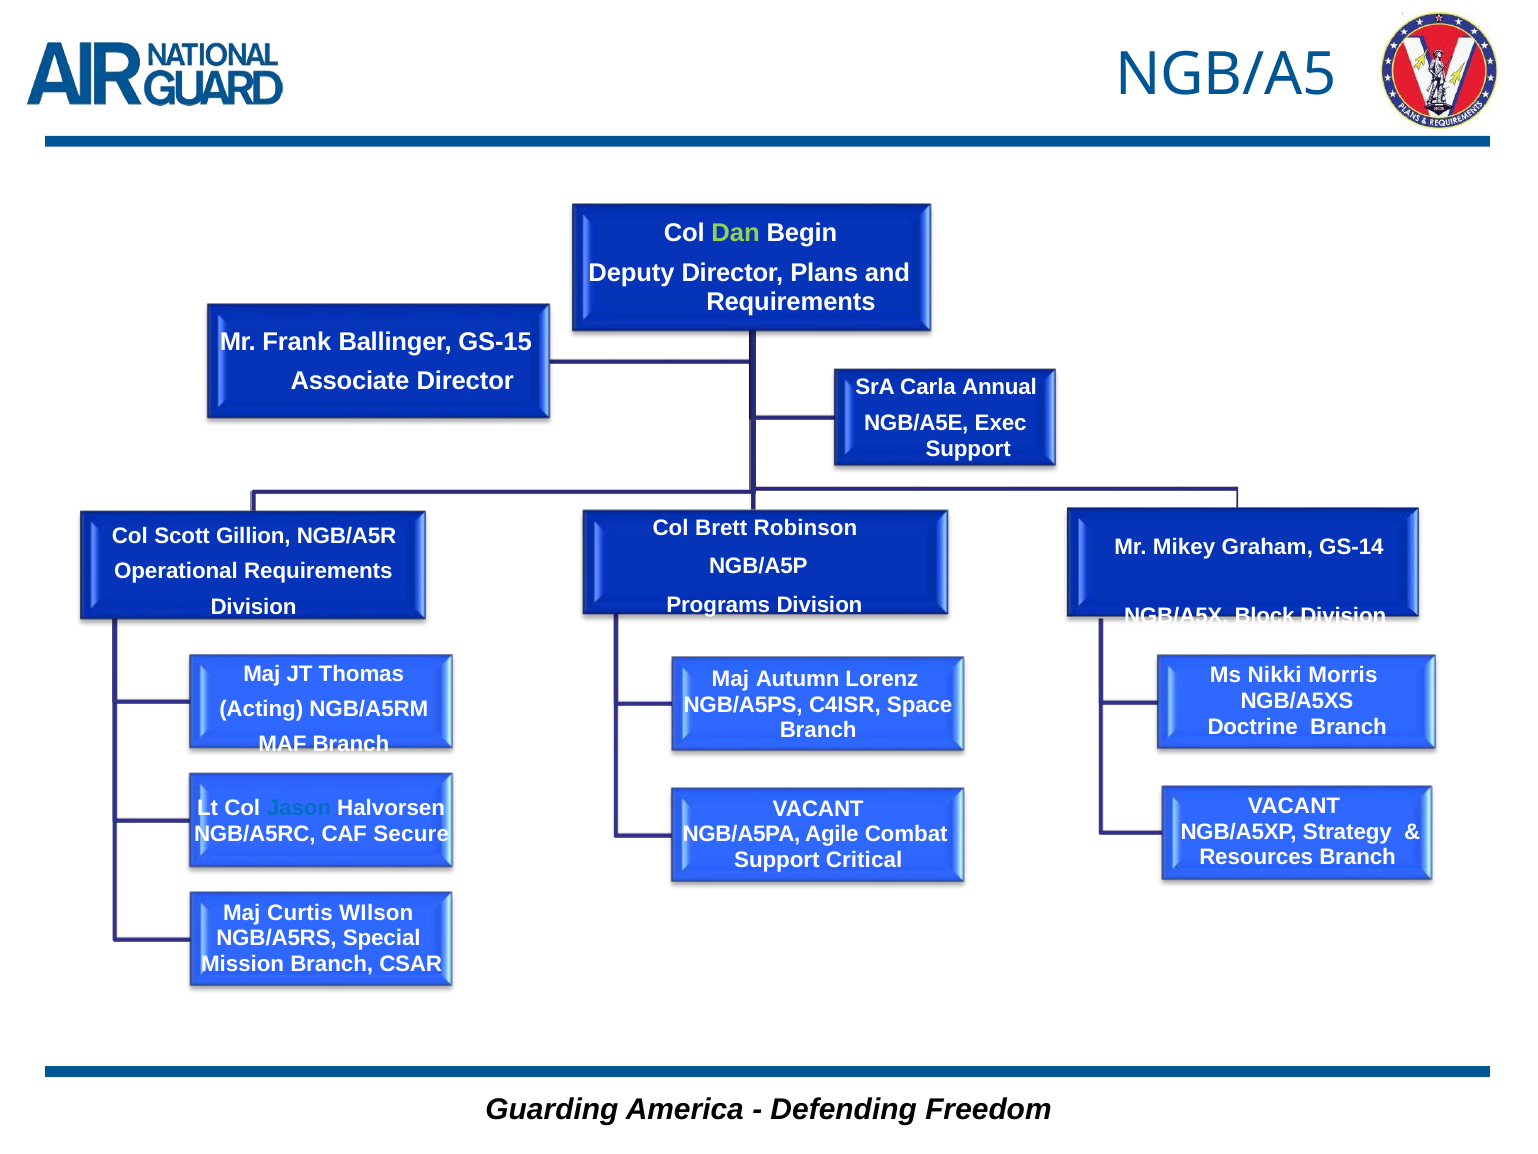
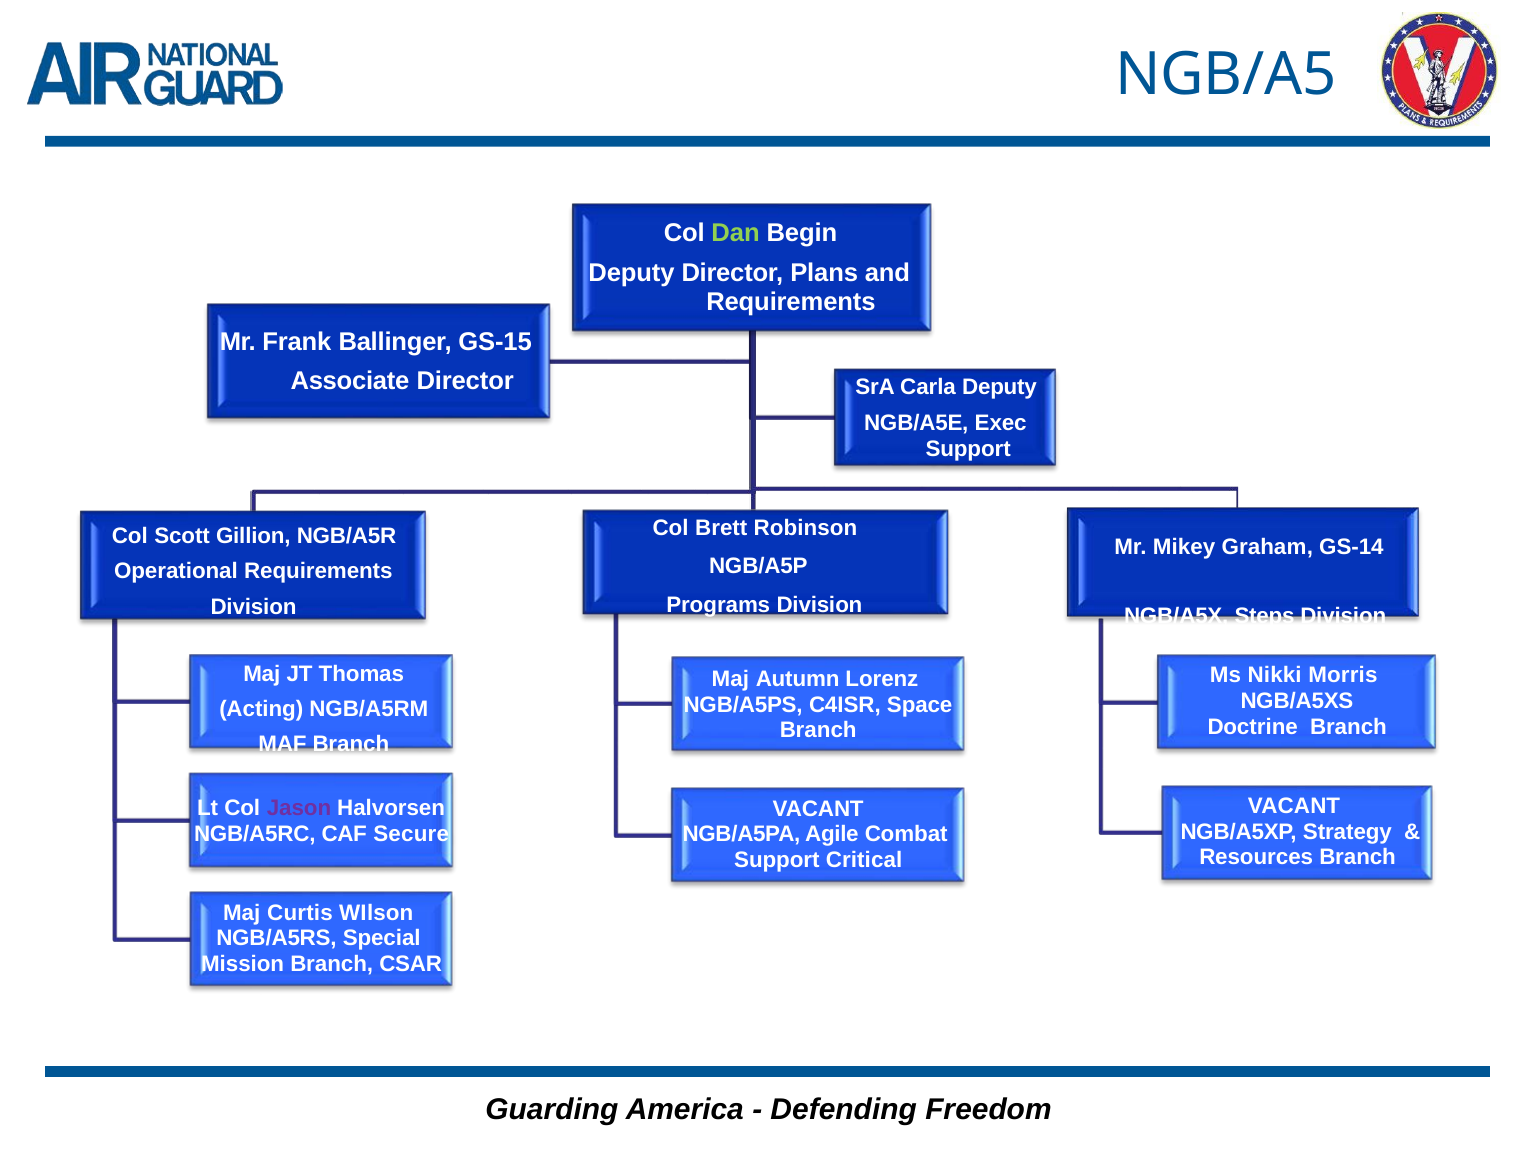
Carla Annual: Annual -> Deputy
Block: Block -> Steps
Jason colour: blue -> purple
